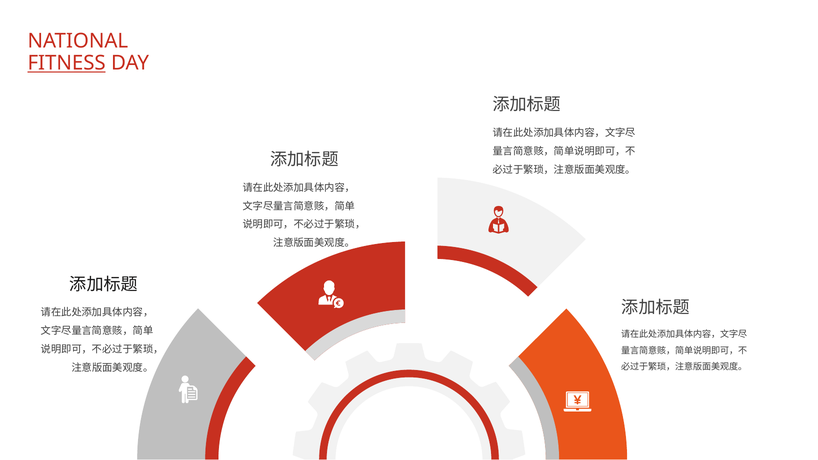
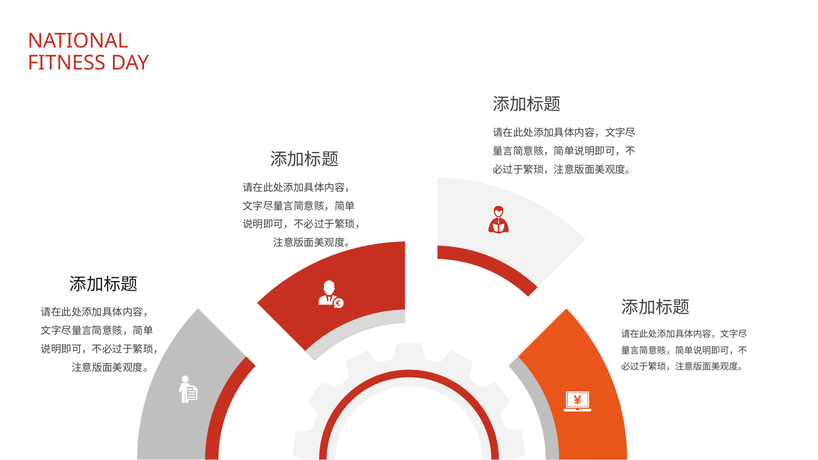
FITNESS underline: present -> none
